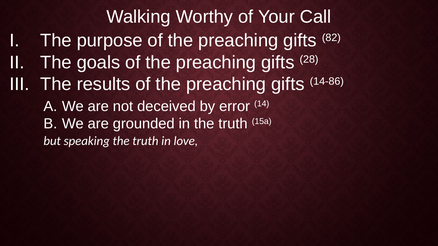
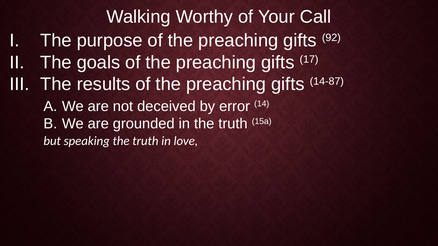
82: 82 -> 92
28: 28 -> 17
14-86: 14-86 -> 14-87
